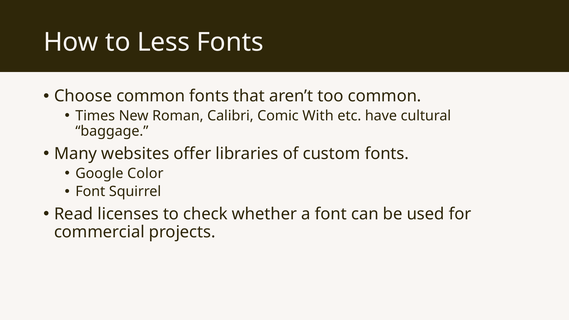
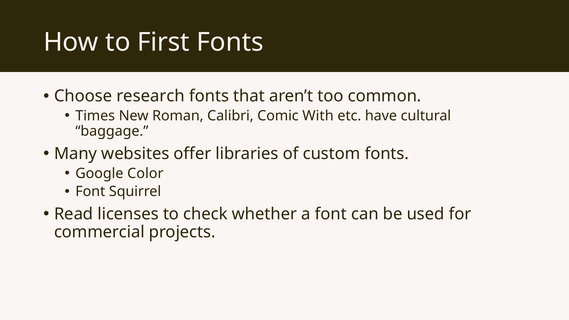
Less: Less -> First
Choose common: common -> research
